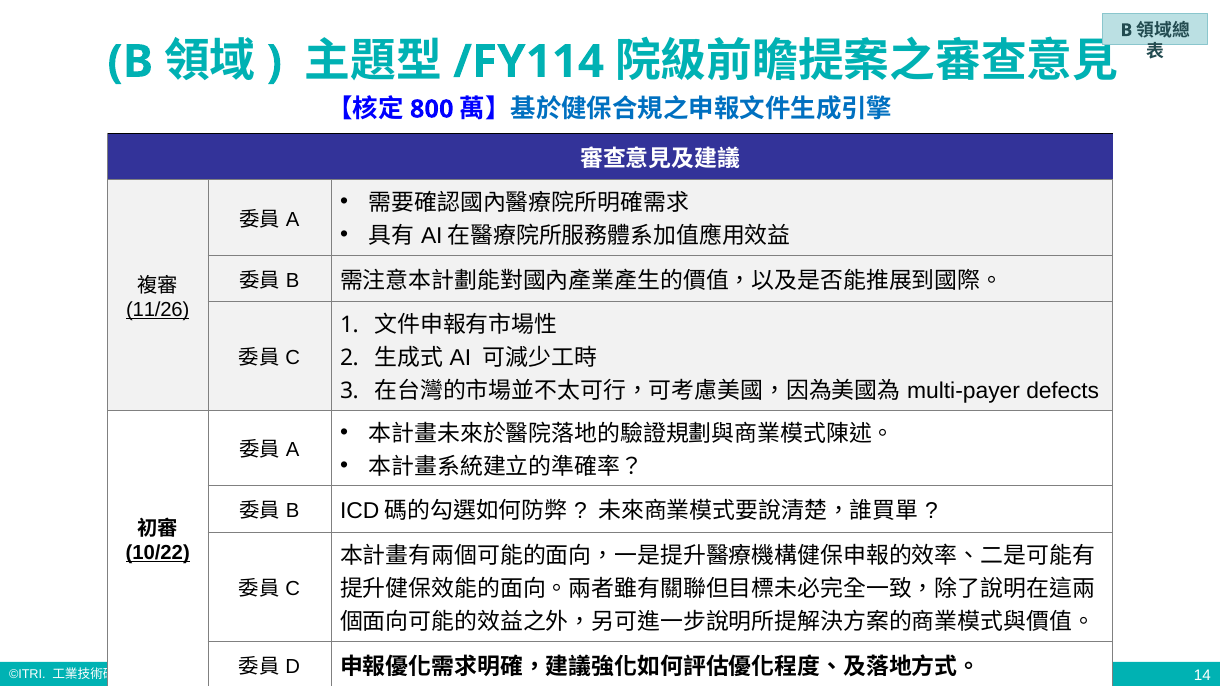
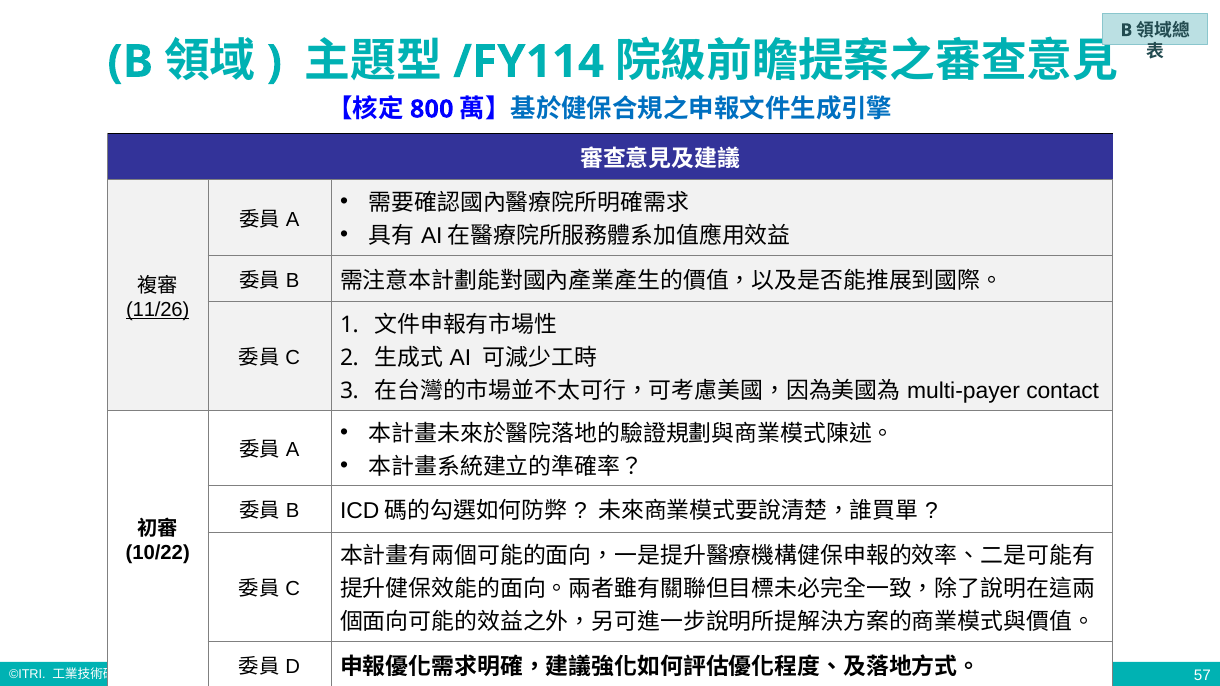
defects: defects -> contact
10/22 underline: present -> none
14: 14 -> 57
